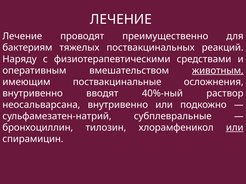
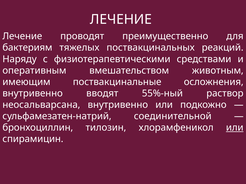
животным underline: present -> none
40%-ный: 40%-ный -> 55%-ный
субплевральные: субплевральные -> соединительной
